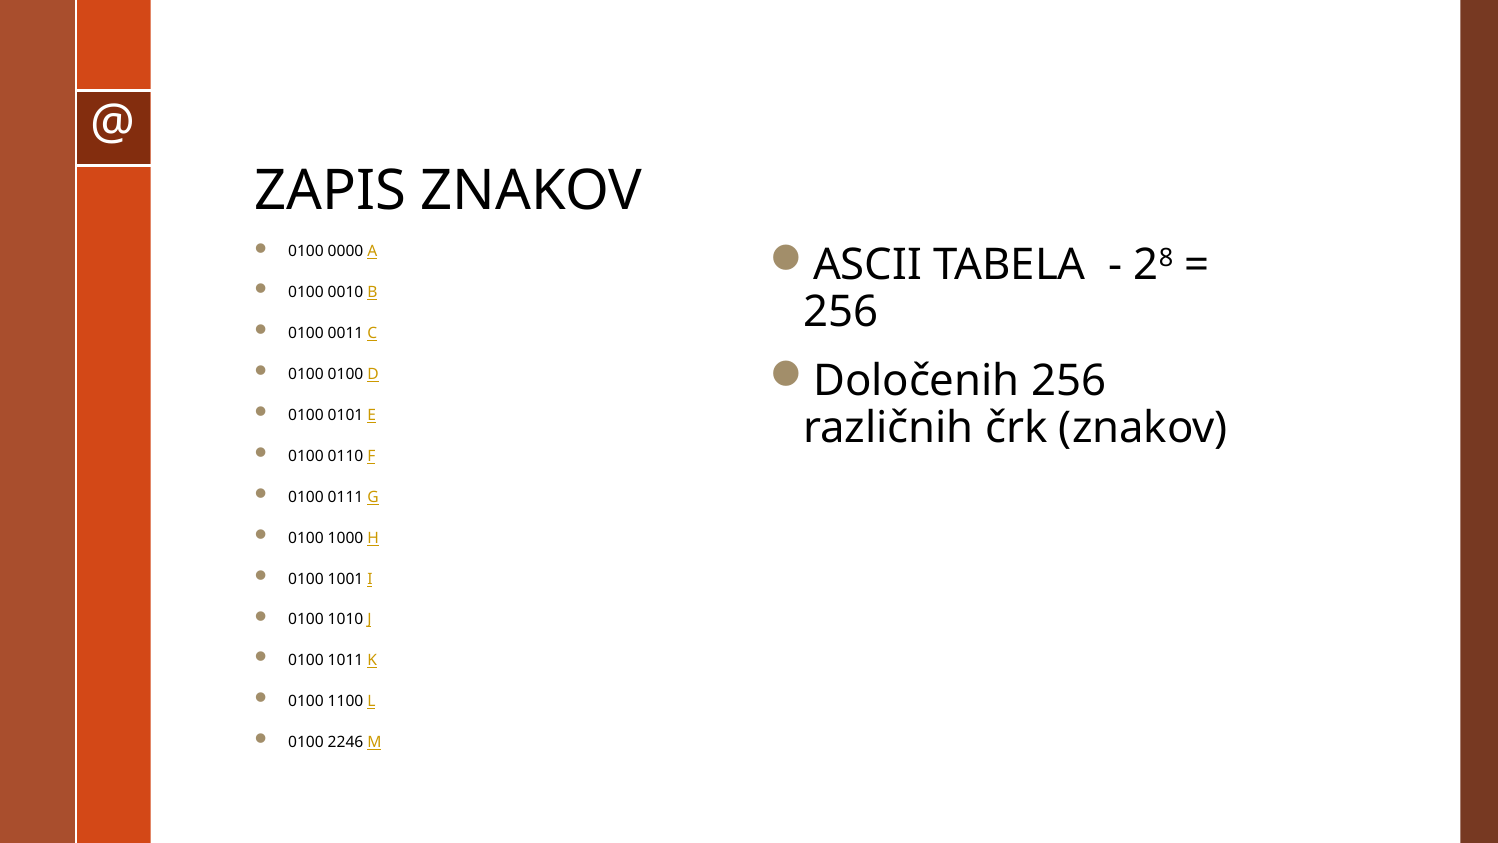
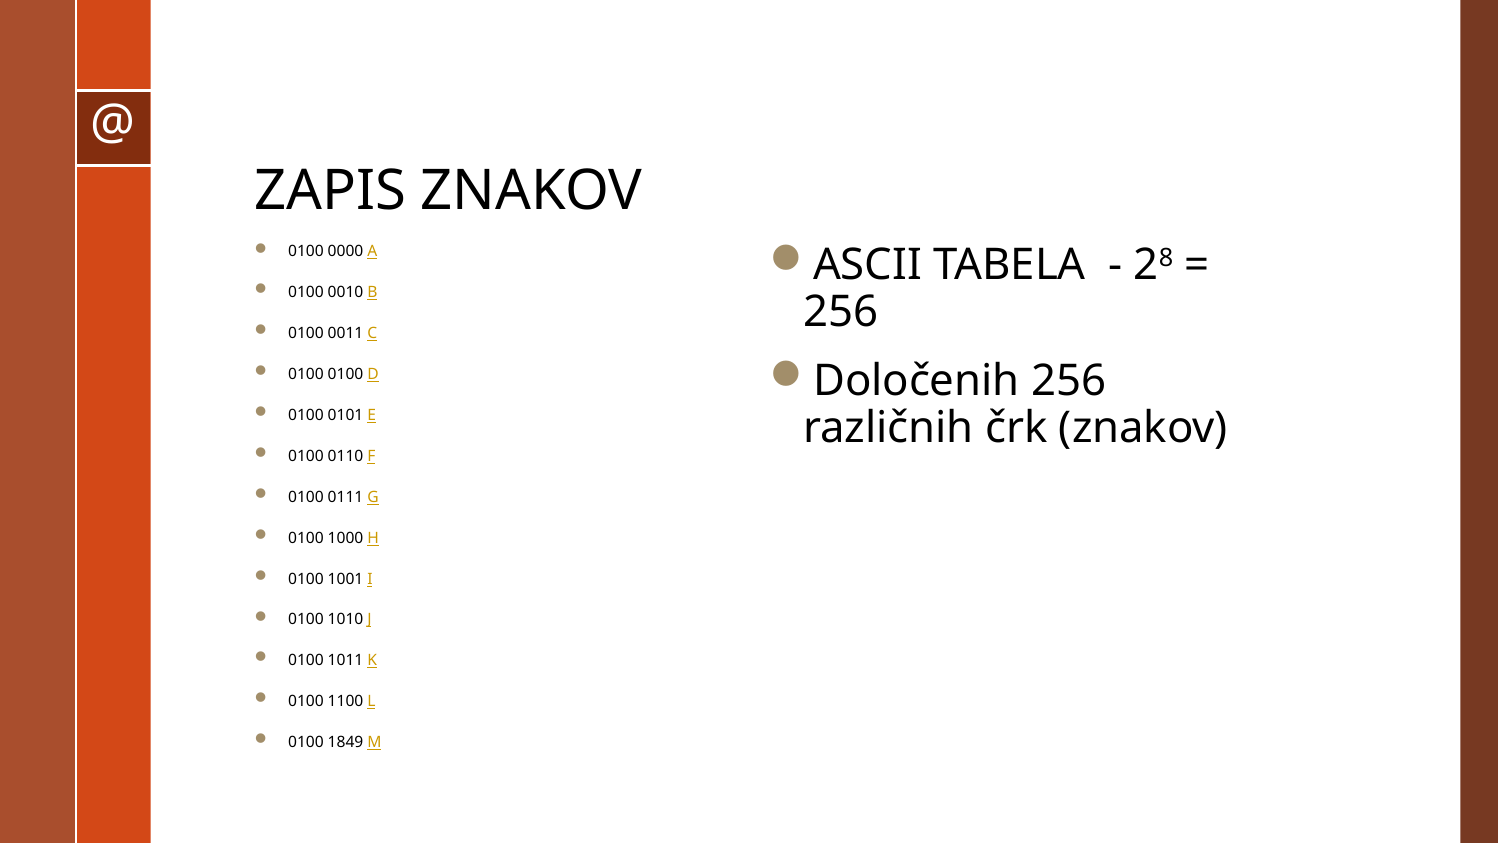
2246: 2246 -> 1849
